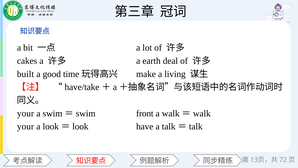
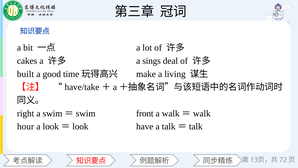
earth: earth -> sings
your at (26, 113): your -> right
your at (26, 126): your -> hour
